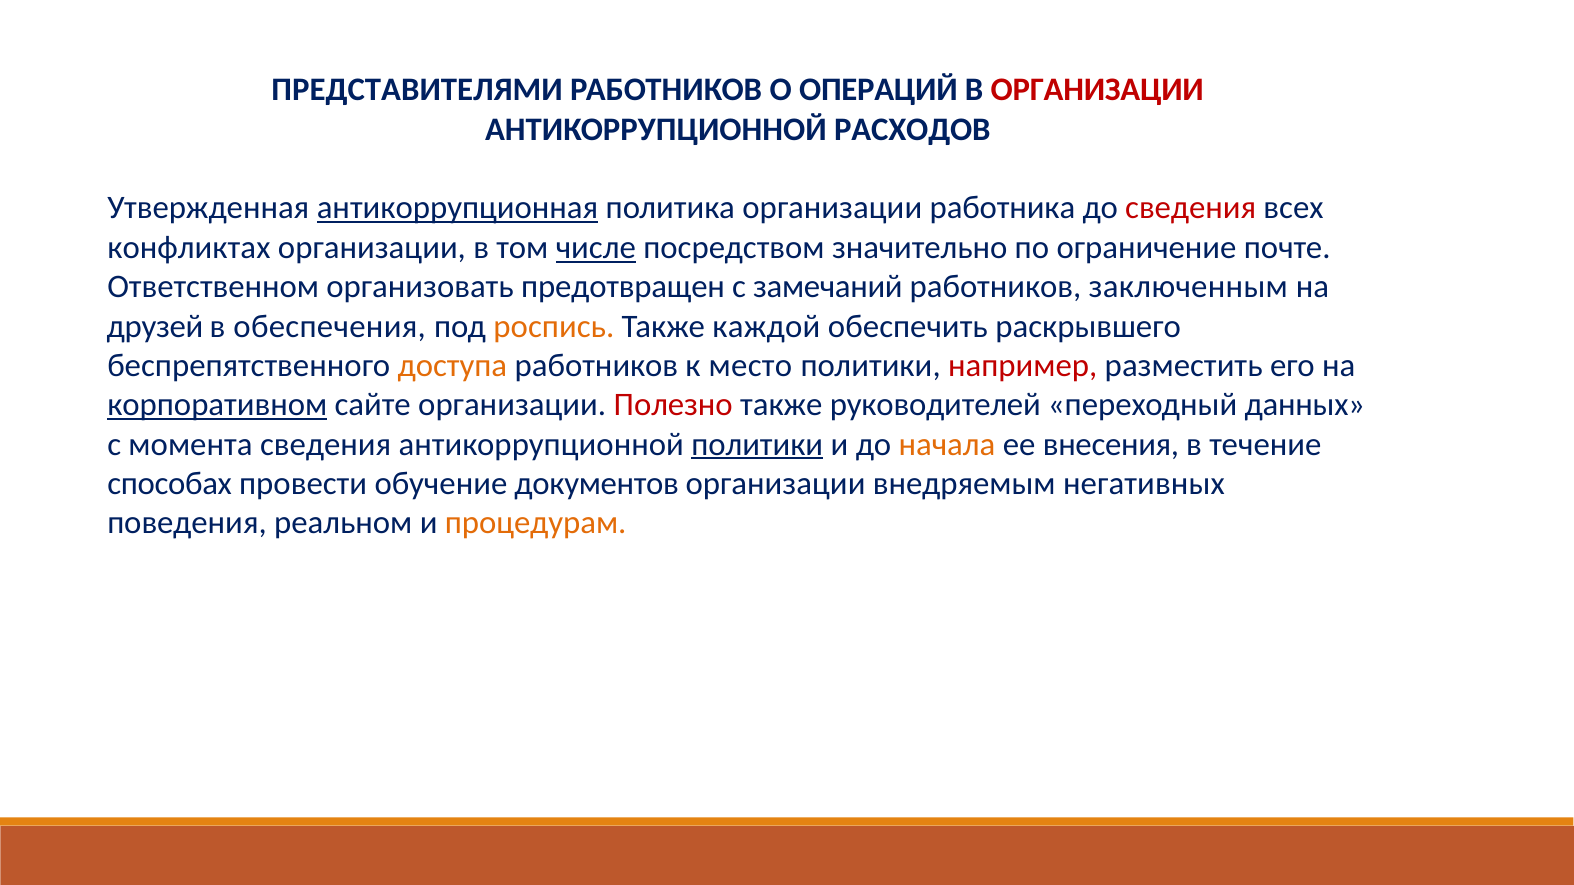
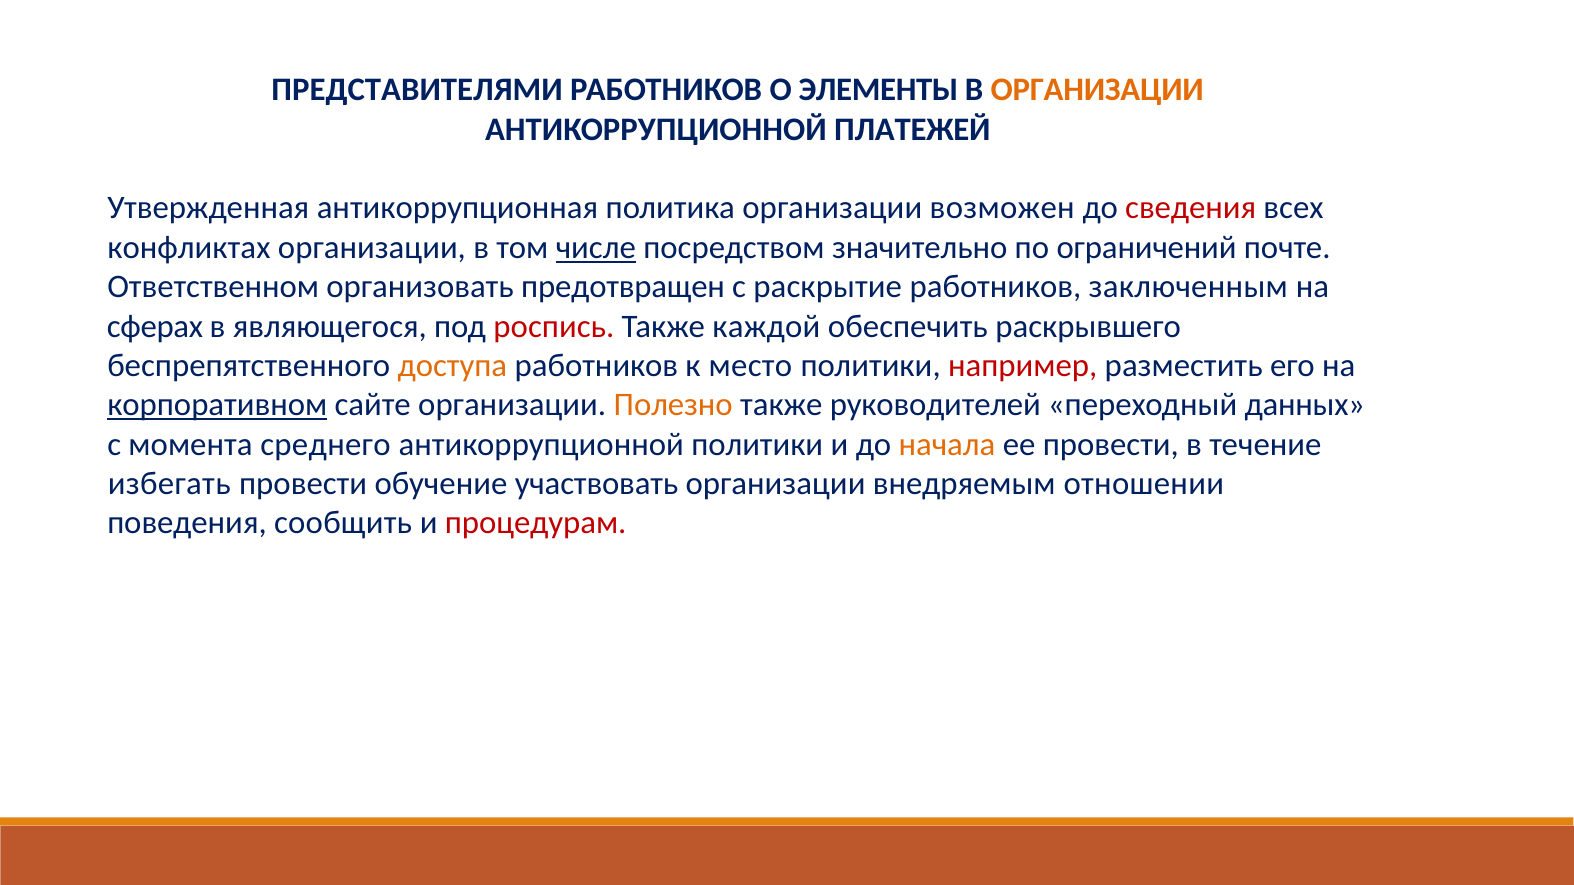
ОПЕРАЦИЙ: ОПЕРАЦИЙ -> ЭЛЕМЕНТЫ
ОРГАНИЗАЦИИ at (1097, 90) colour: red -> orange
РАСХОДОВ: РАСХОДОВ -> ПЛАТЕЖЕЙ
антикоррупционная underline: present -> none
работника: работника -> возможен
ограничение: ограничение -> ограничений
замечаний: замечаний -> раскрытие
друзей: друзей -> сферах
обеспечения: обеспечения -> являющегося
роспись colour: orange -> red
Полезно colour: red -> orange
момента сведения: сведения -> среднего
политики at (757, 444) underline: present -> none
ее внесения: внесения -> провести
способах: способах -> избегать
документов: документов -> участвовать
негативных: негативных -> отношении
реальном: реальном -> сообщить
процедурам colour: orange -> red
